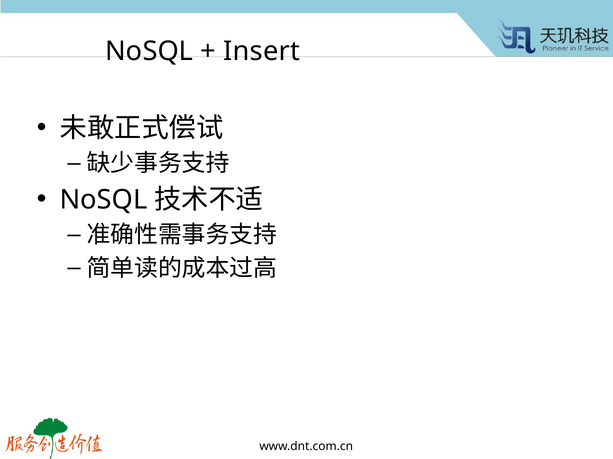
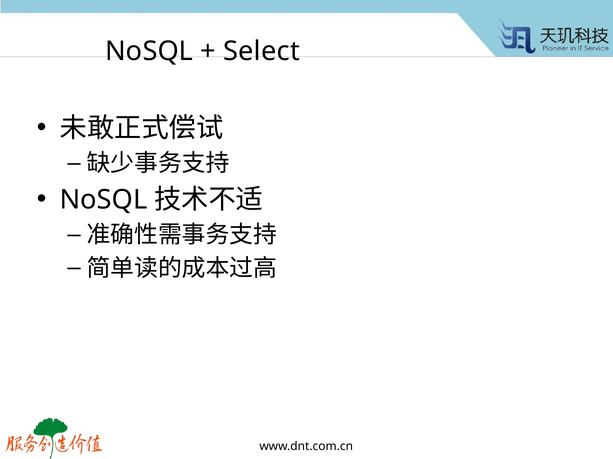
Insert: Insert -> Select
